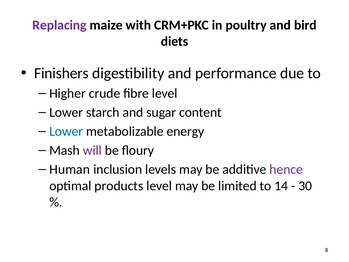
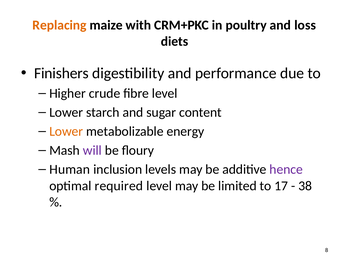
Replacing colour: purple -> orange
bird: bird -> loss
Lower at (66, 131) colour: blue -> orange
products: products -> required
14: 14 -> 17
30: 30 -> 38
